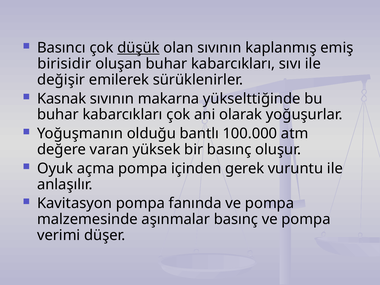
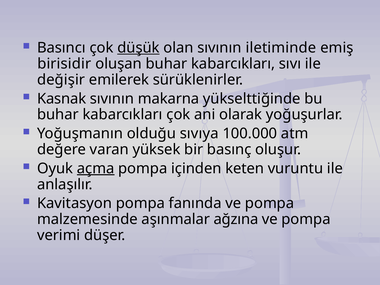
kaplanmış: kaplanmış -> iletiminde
bantlı: bantlı -> sıvıya
açma underline: none -> present
gerek: gerek -> keten
aşınmalar basınç: basınç -> ağzına
